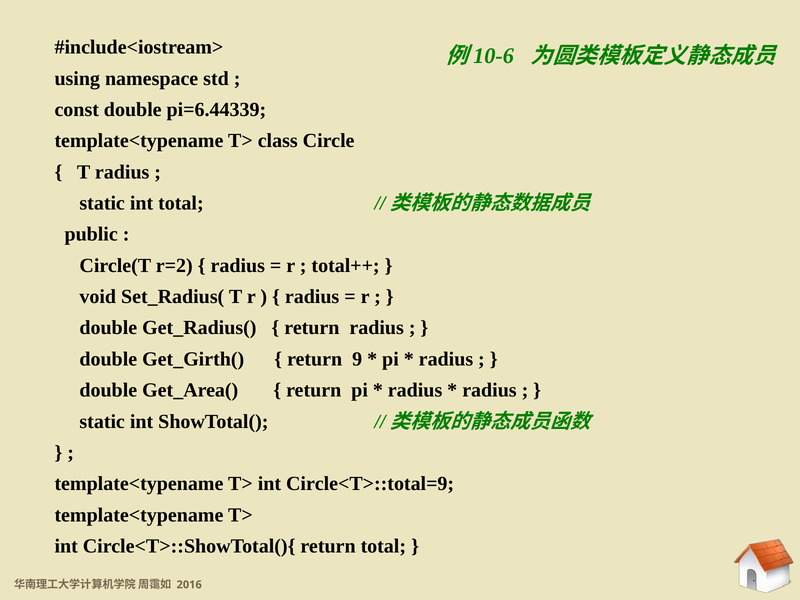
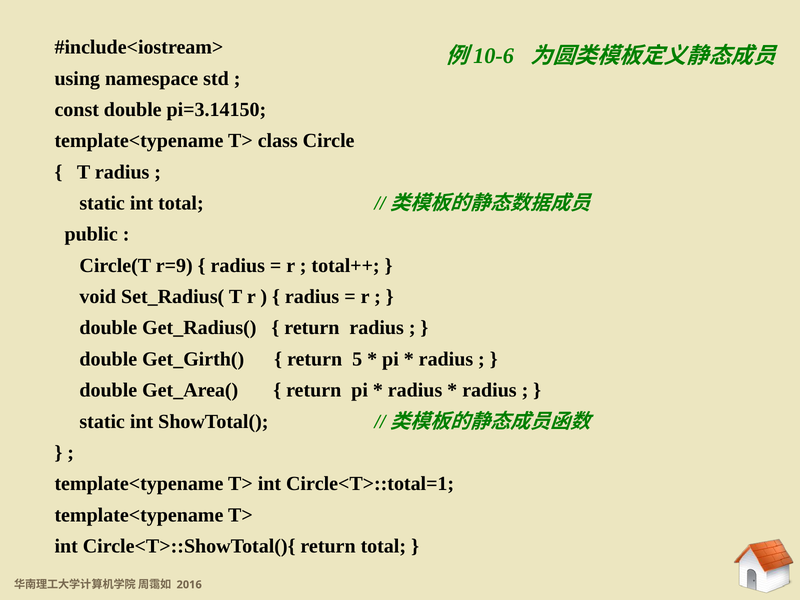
pi=6.44339: pi=6.44339 -> pi=3.14150
r=2: r=2 -> r=9
9: 9 -> 5
Circle<T>::total=9: Circle<T>::total=9 -> Circle<T>::total=1
